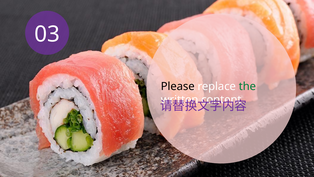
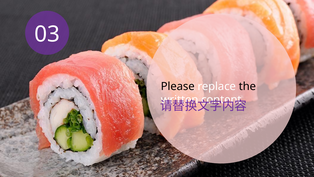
the colour: green -> black
